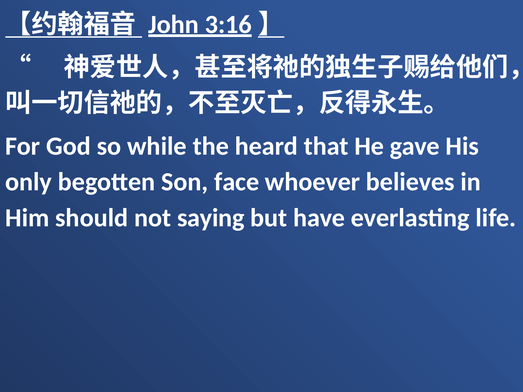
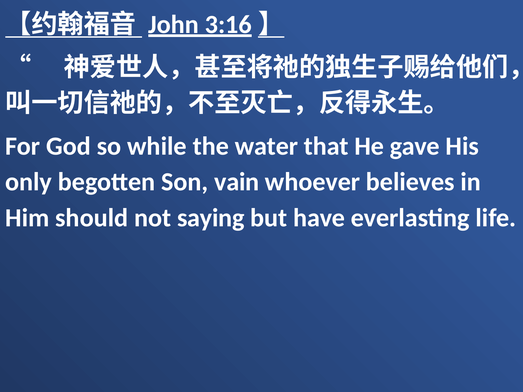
heard: heard -> water
face: face -> vain
